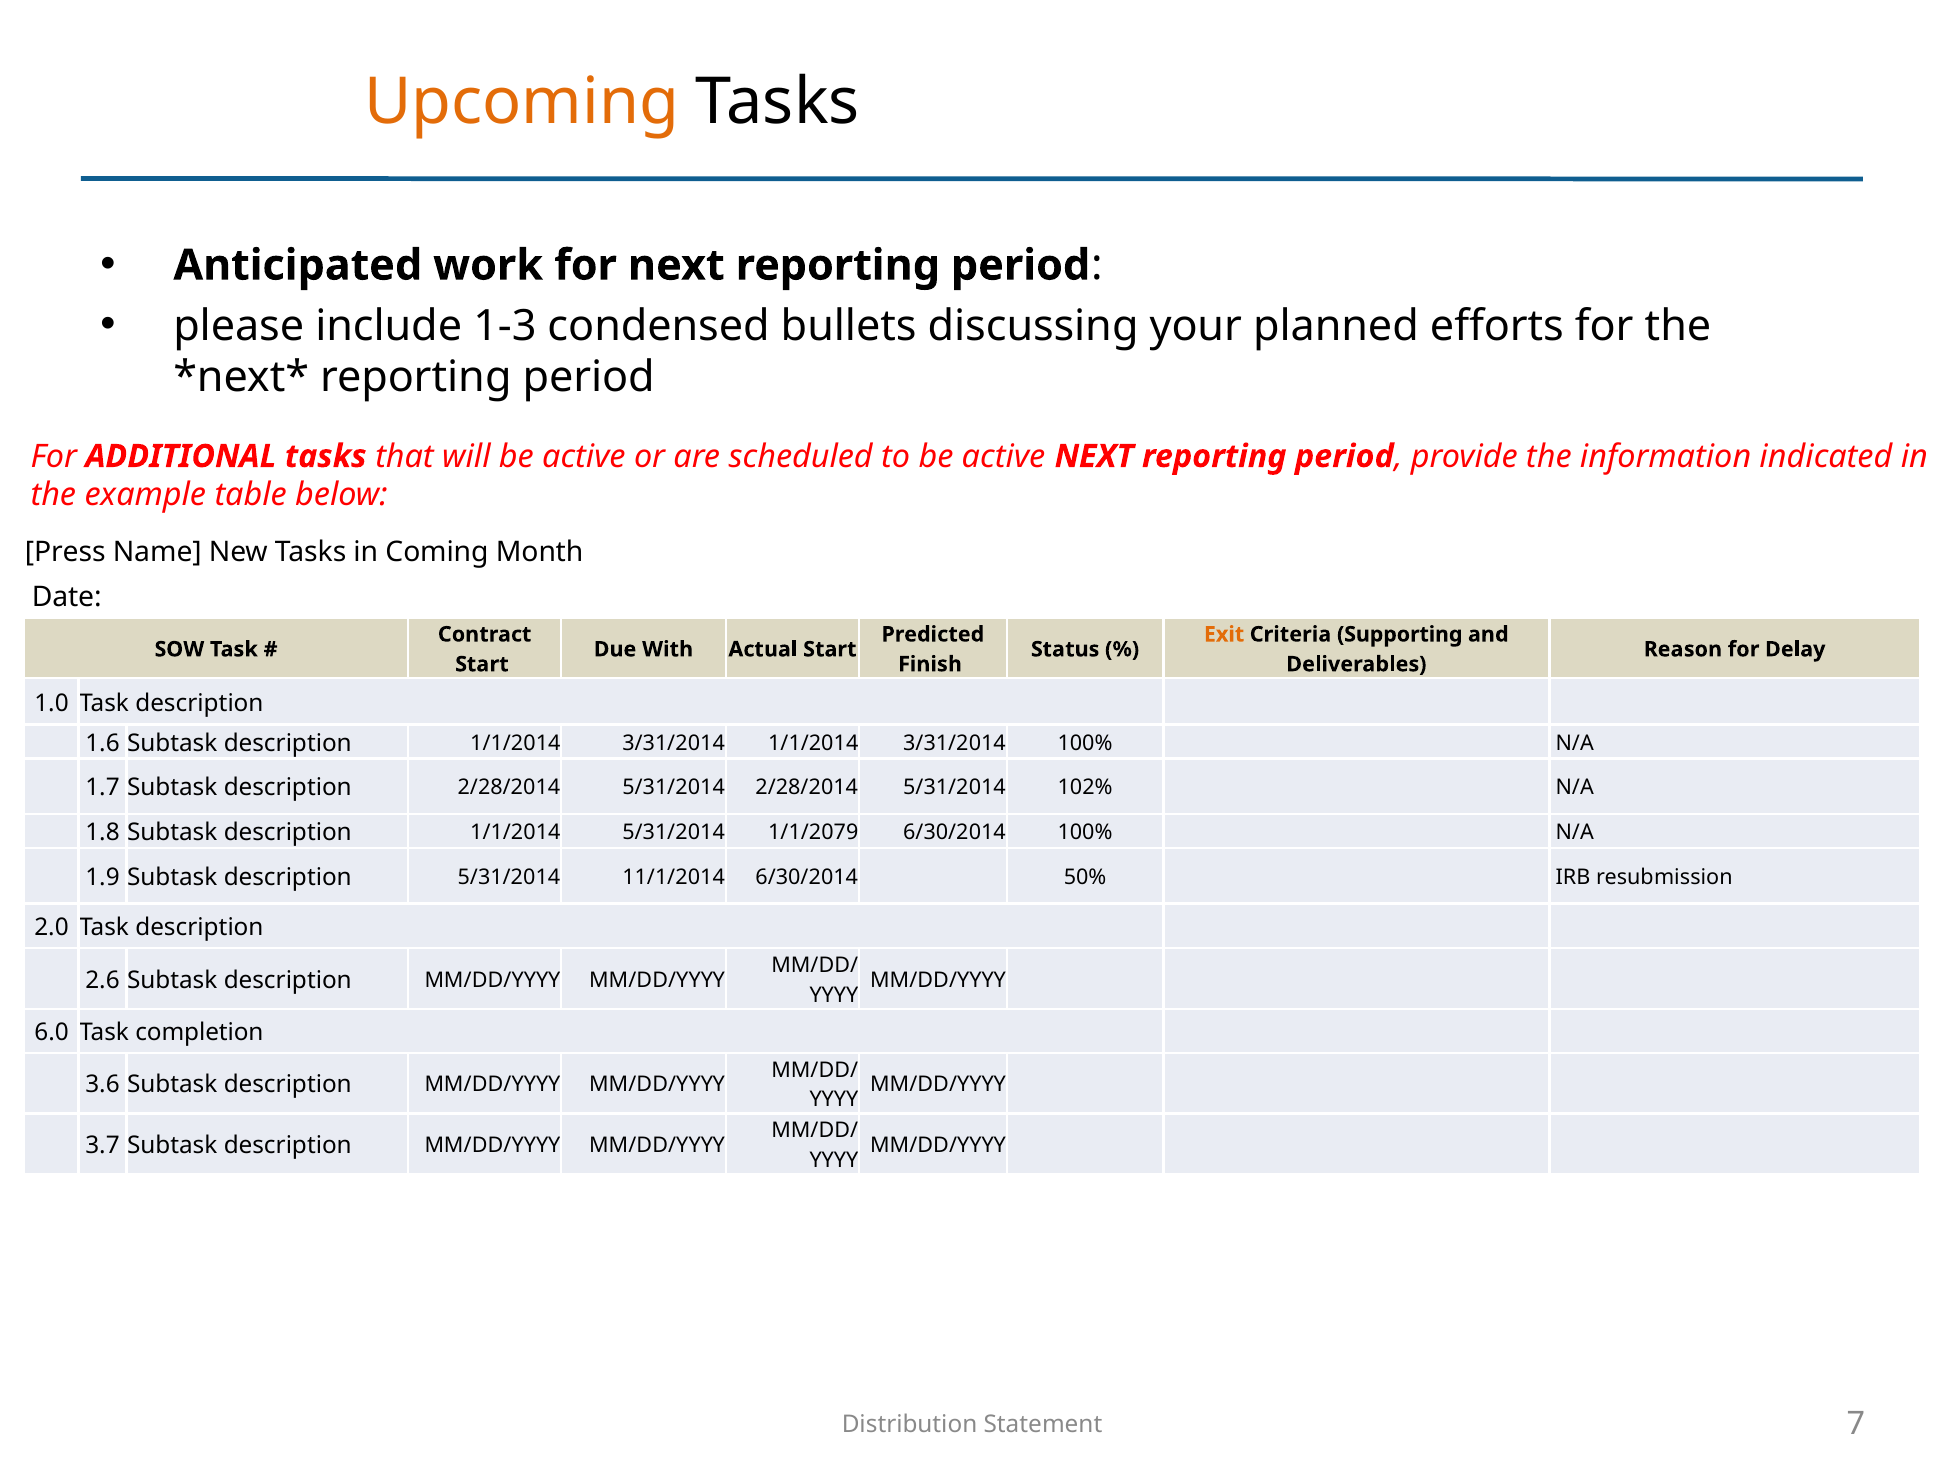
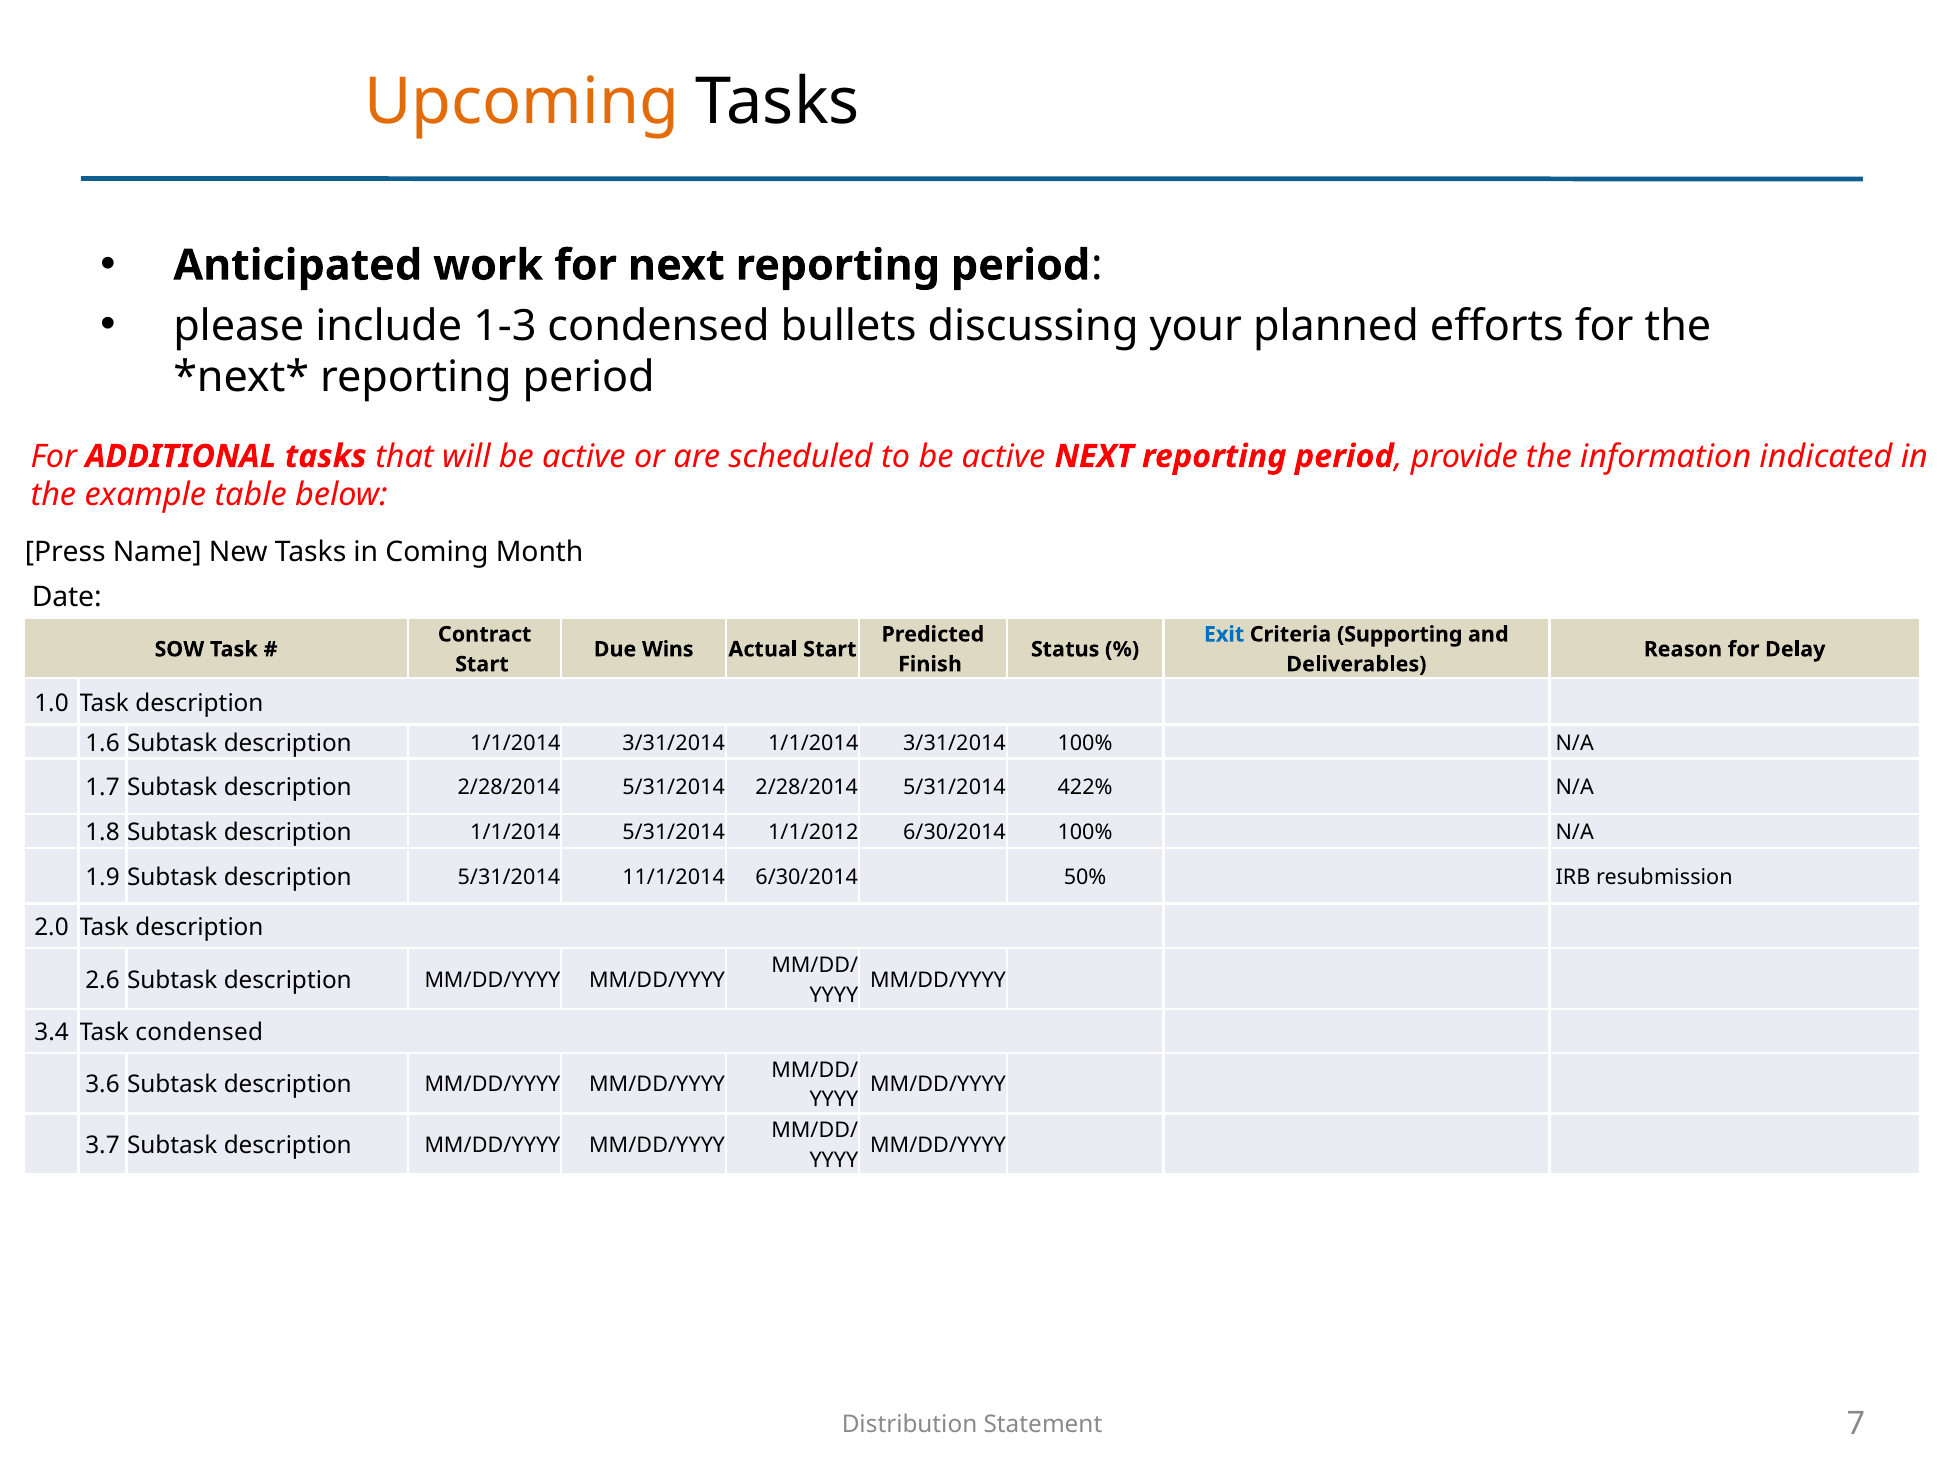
Exit colour: orange -> blue
With: With -> Wins
102%: 102% -> 422%
1/1/2079: 1/1/2079 -> 1/1/2012
6.0: 6.0 -> 3.4
Task completion: completion -> condensed
